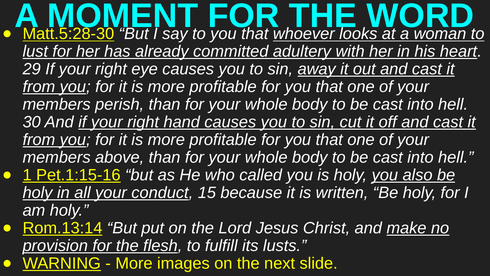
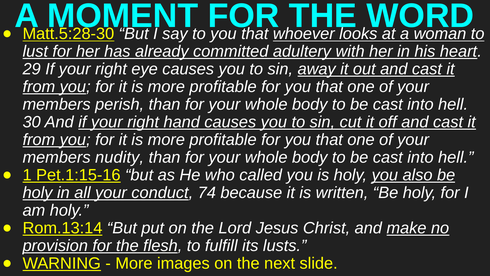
above: above -> nudity
15: 15 -> 74
